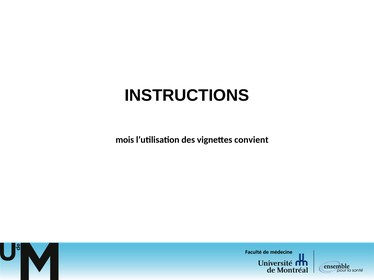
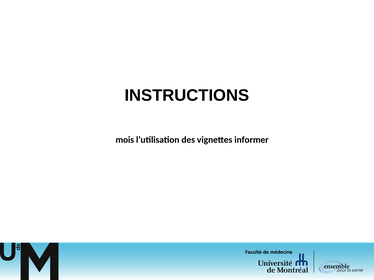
convient: convient -> informer
